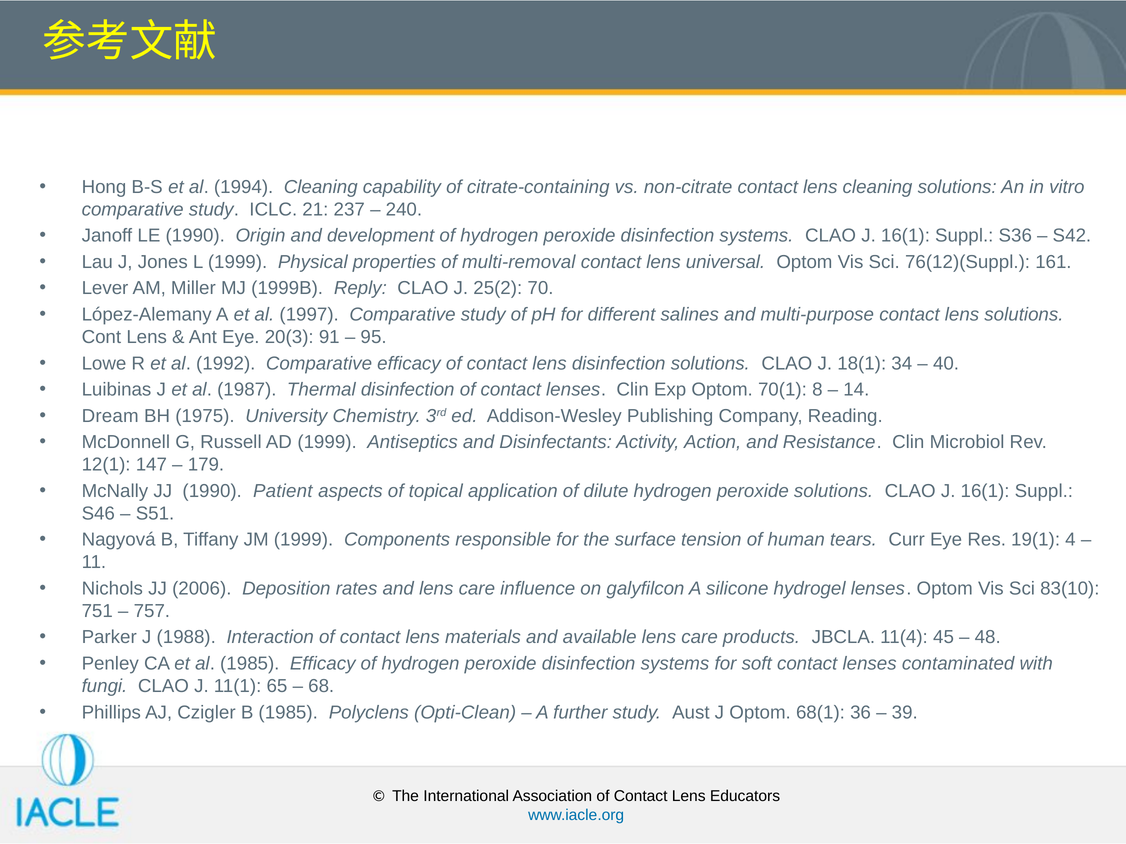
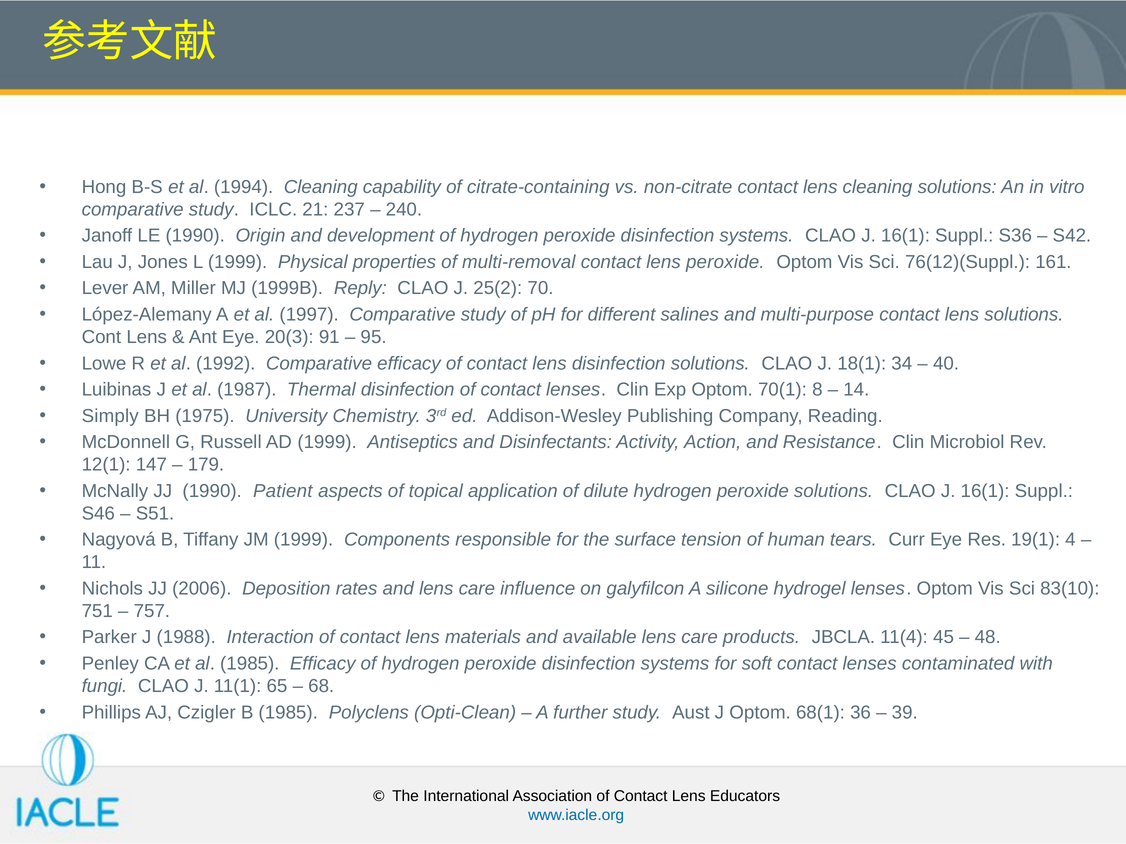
lens universal: universal -> peroxide
Dream: Dream -> Simply
